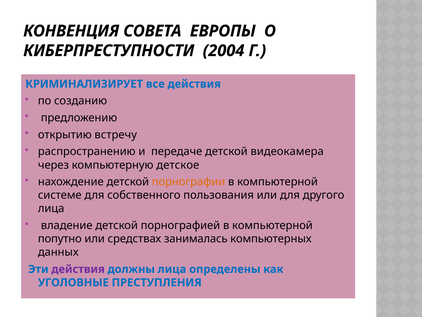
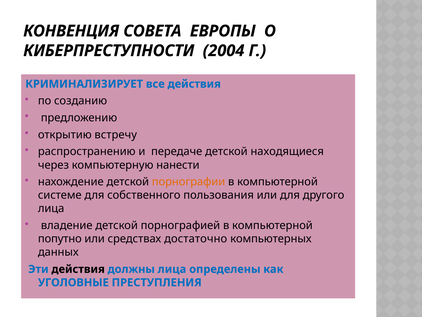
видеокамера: видеокамера -> находящиеся
детское: детское -> нанести
занималась: занималась -> достаточно
действия at (78, 269) colour: purple -> black
